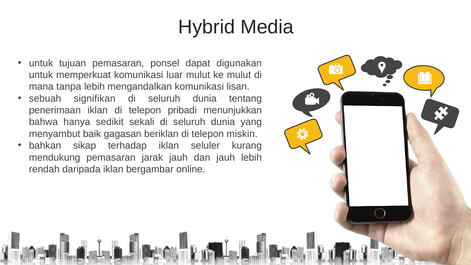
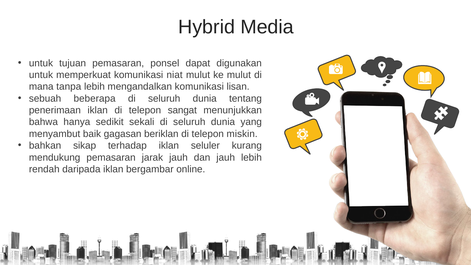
luar: luar -> niat
signifikan: signifikan -> beberapa
pribadi: pribadi -> sangat
